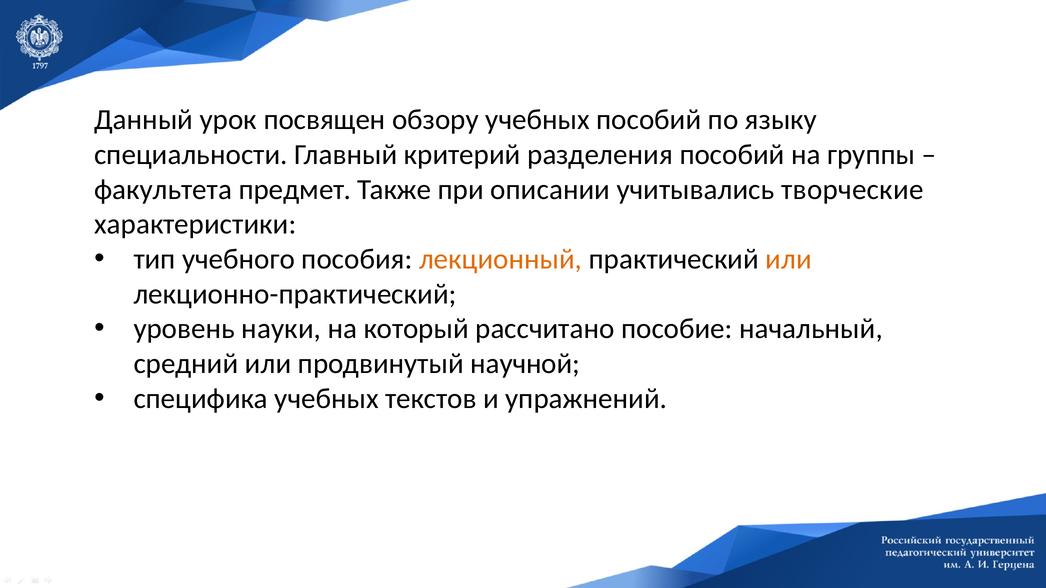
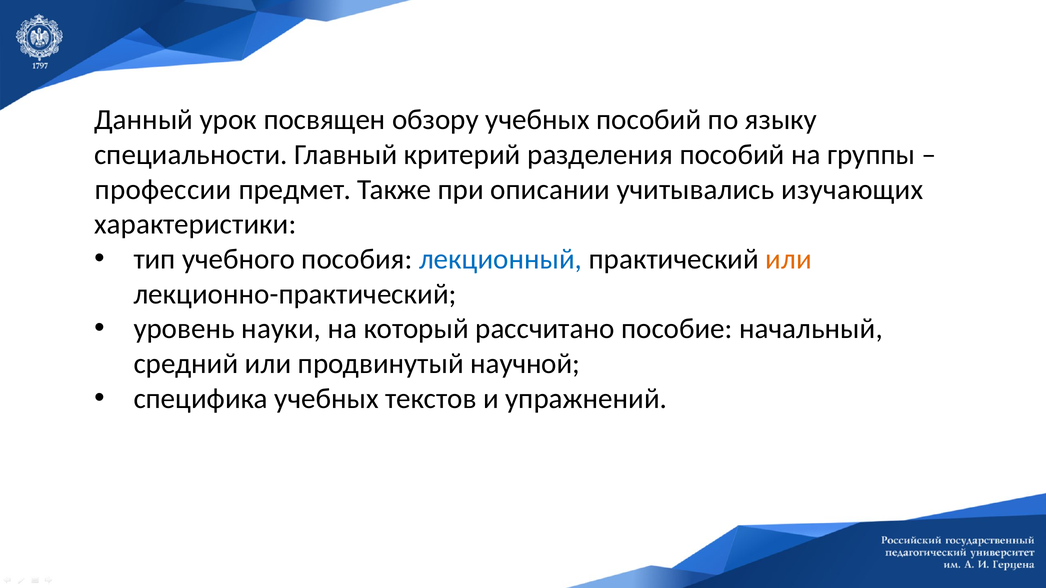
факультета: факультета -> профессии
творческие: творческие -> изучающих
лекционный colour: orange -> blue
